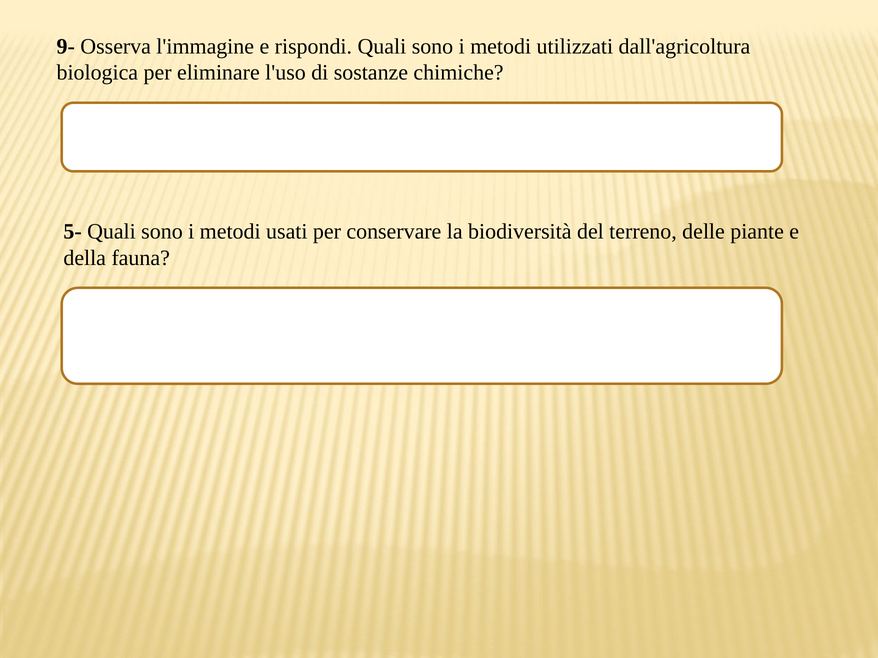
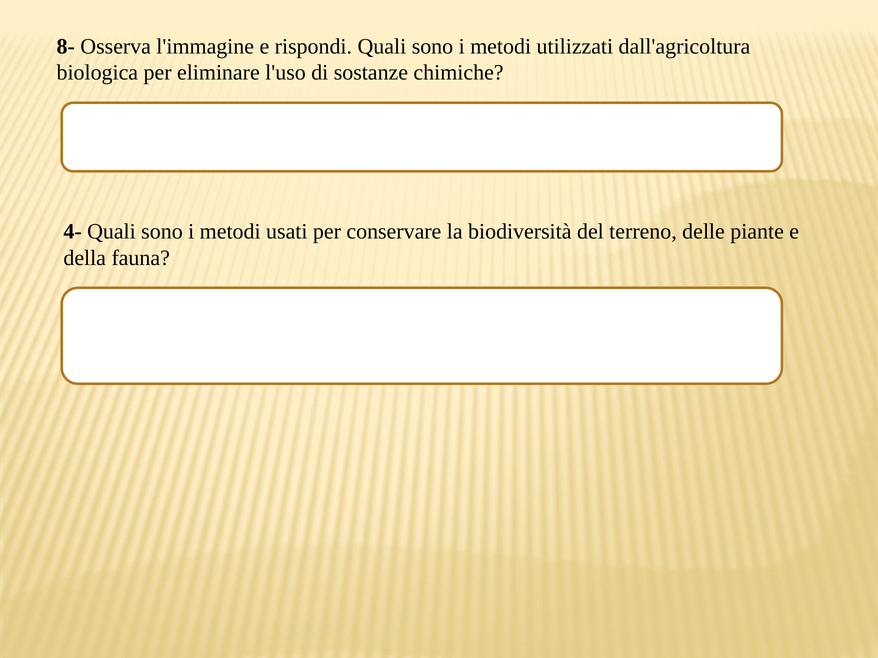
9-: 9- -> 8-
5-: 5- -> 4-
